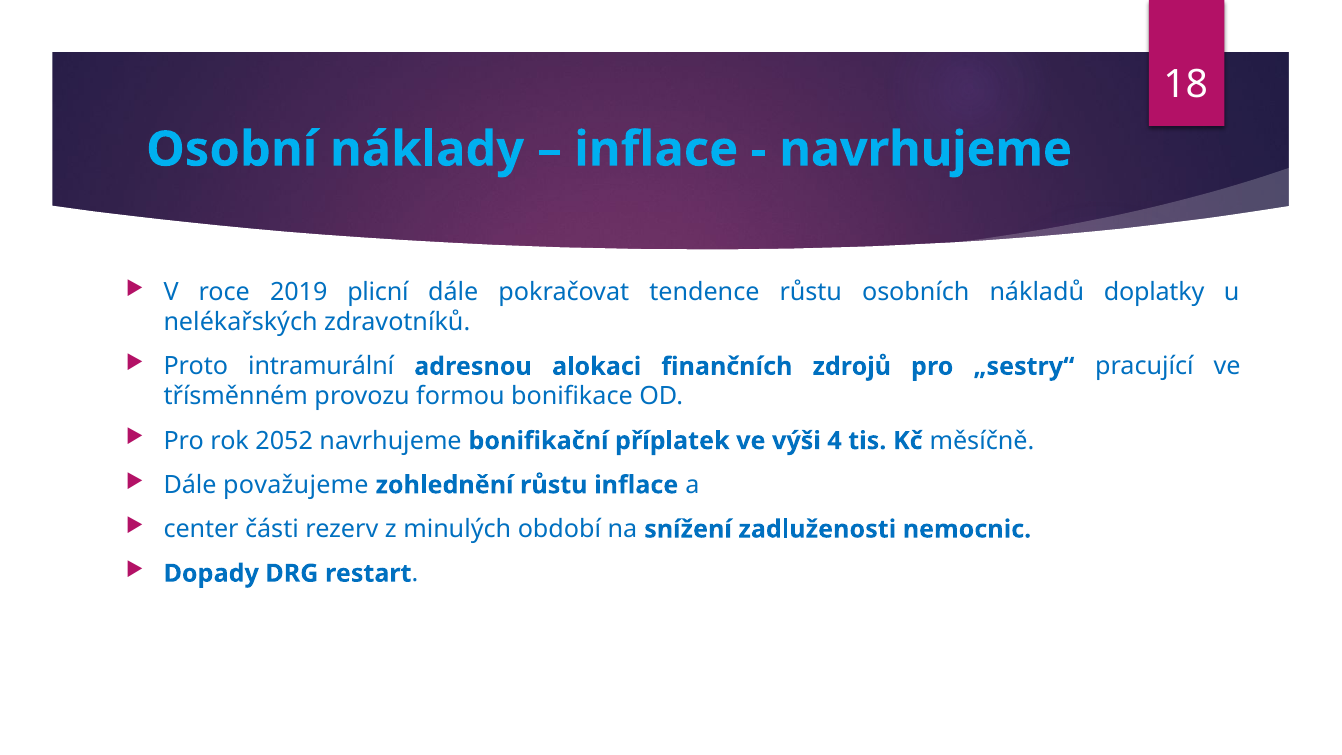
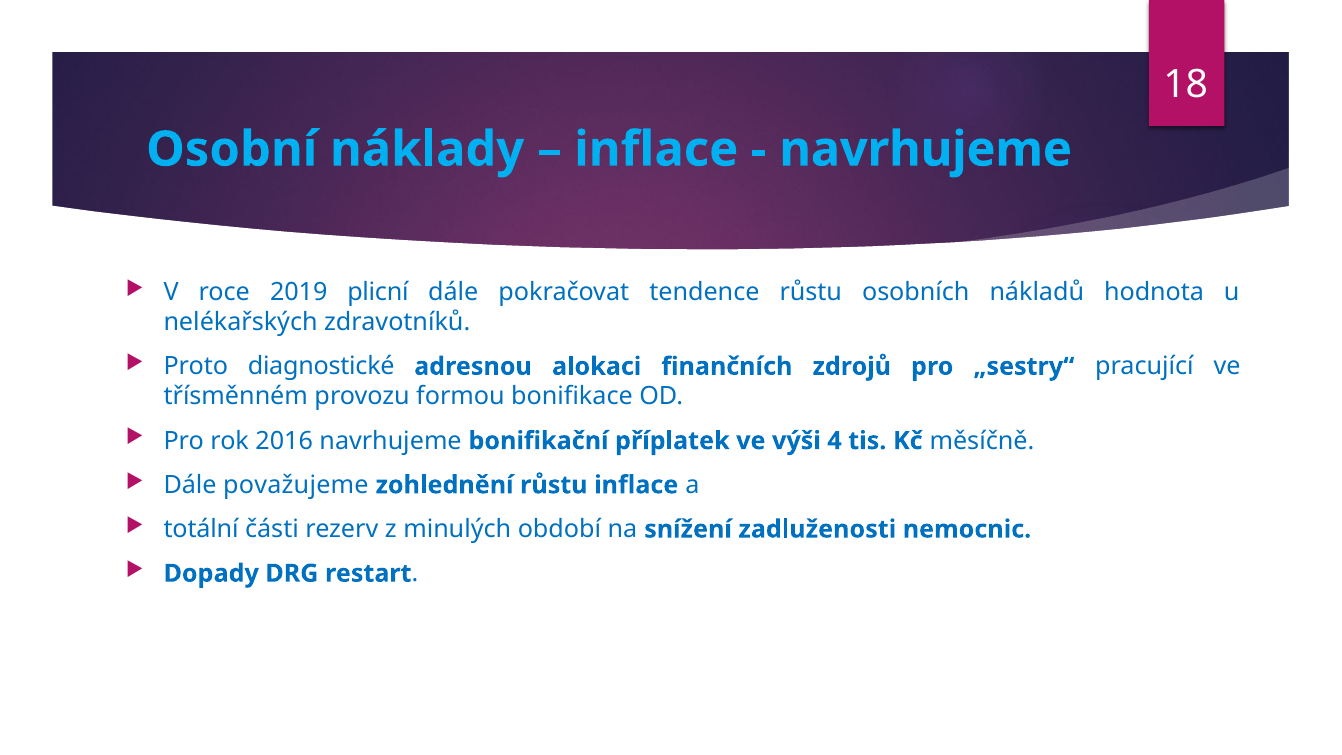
doplatky: doplatky -> hodnota
intramurální: intramurální -> diagnostické
2052: 2052 -> 2016
center: center -> totální
